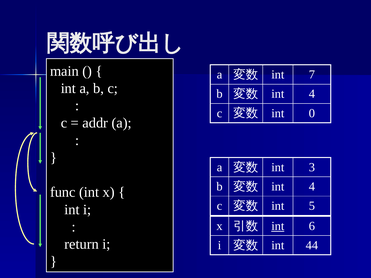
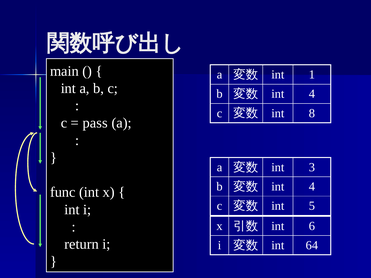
7: 7 -> 1
0: 0 -> 8
addr: addr -> pass
int at (278, 226) underline: present -> none
44: 44 -> 64
